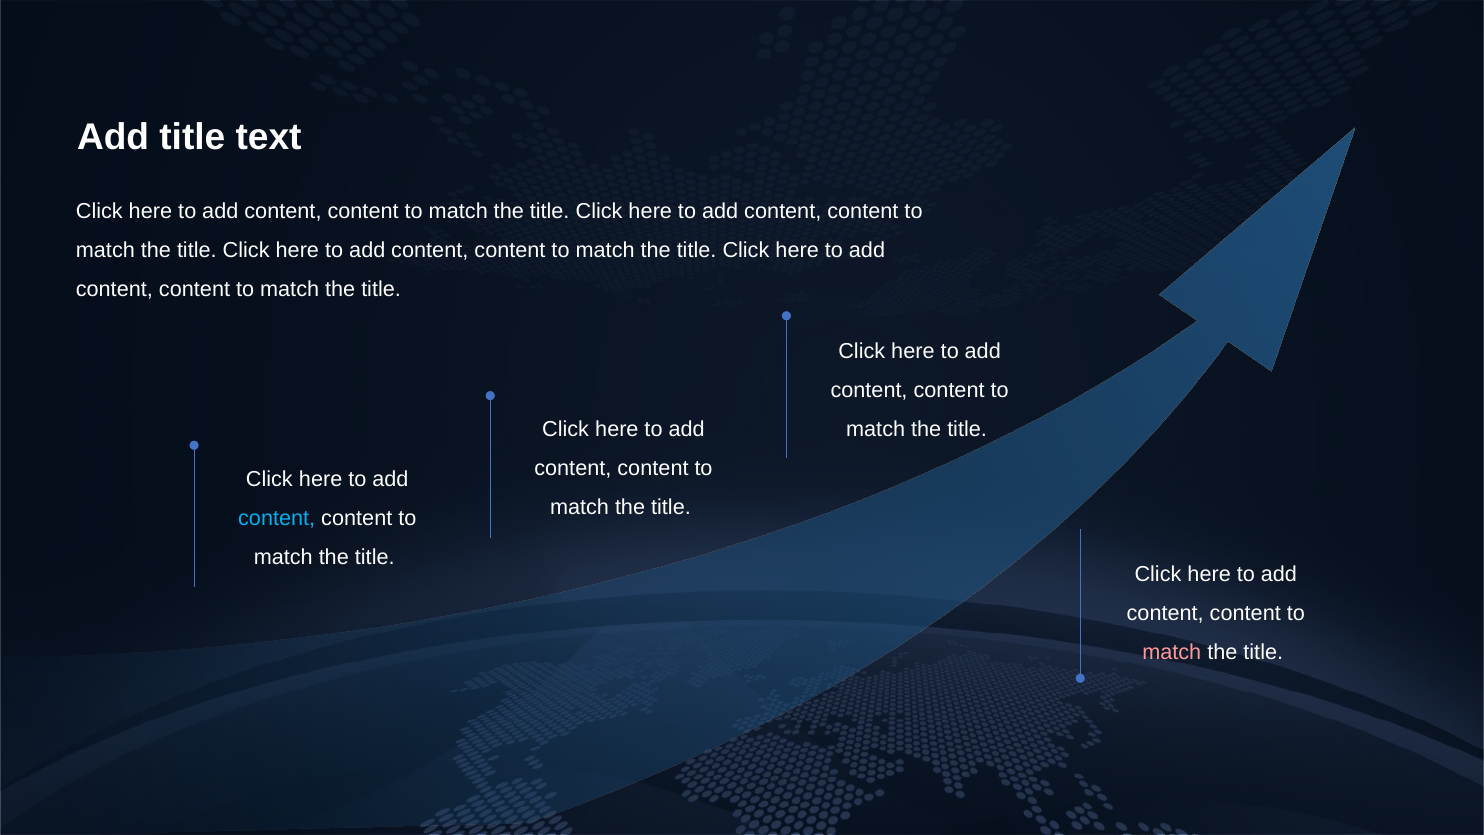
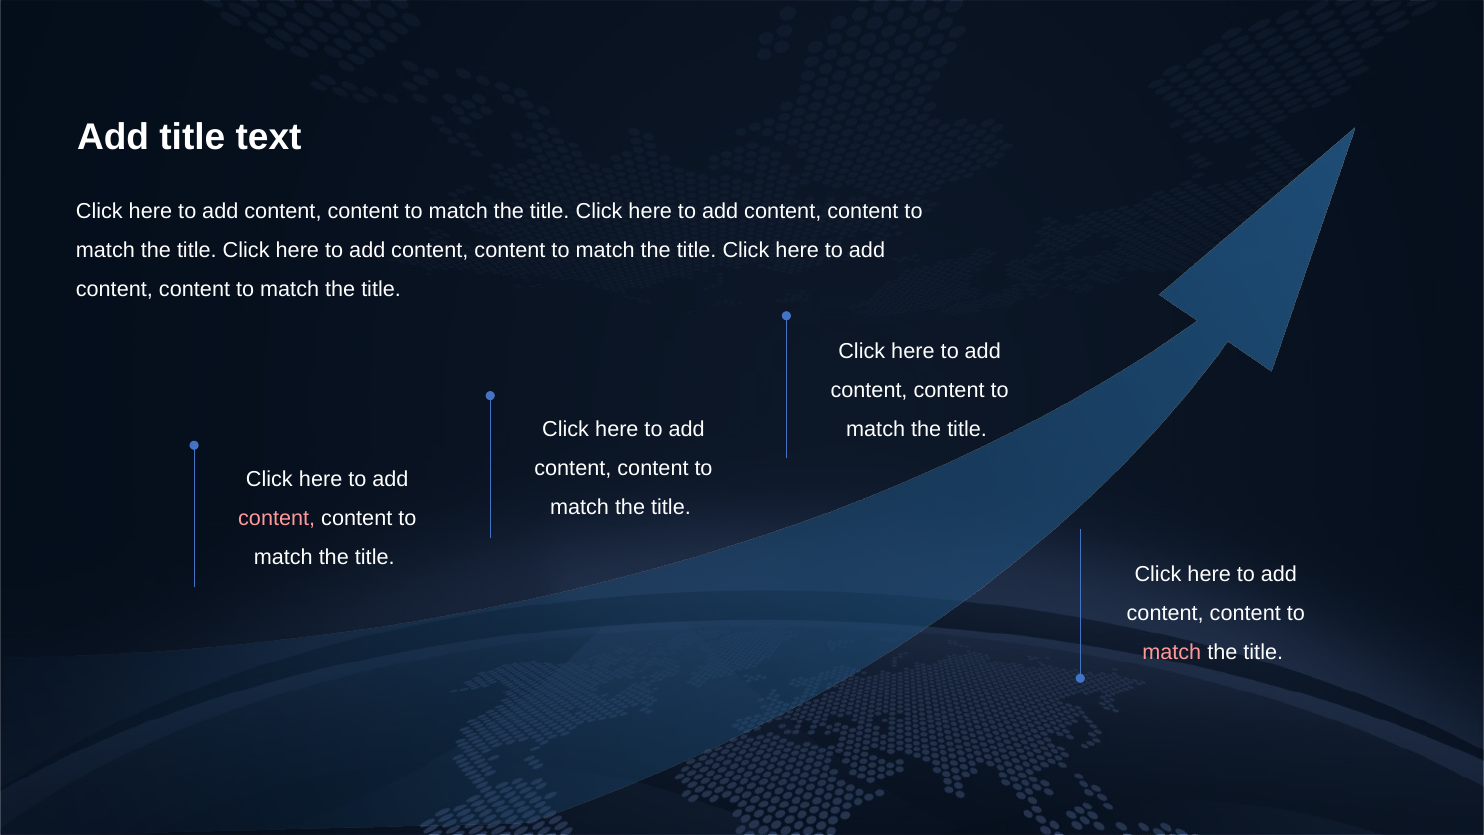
content at (277, 519) colour: light blue -> pink
